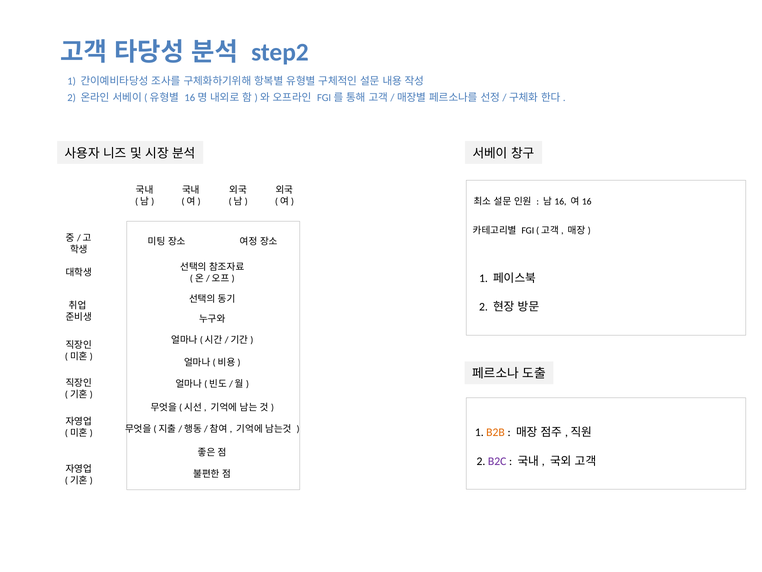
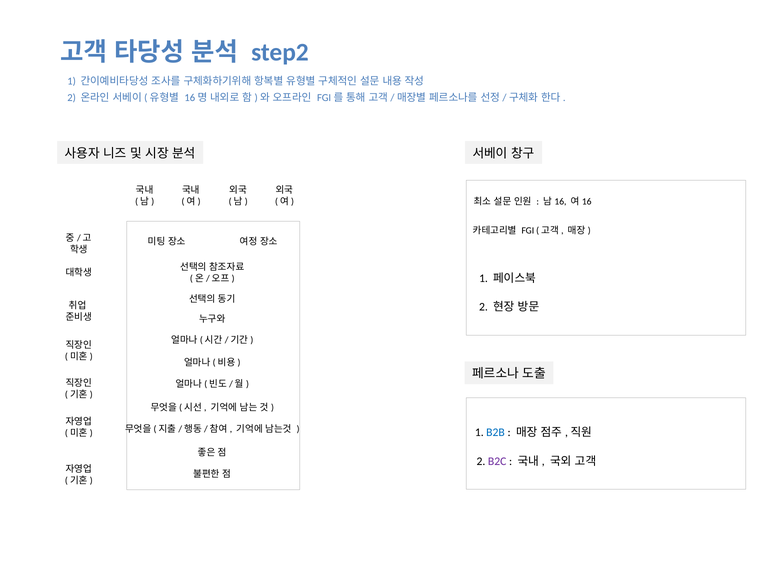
B2B colour: orange -> blue
